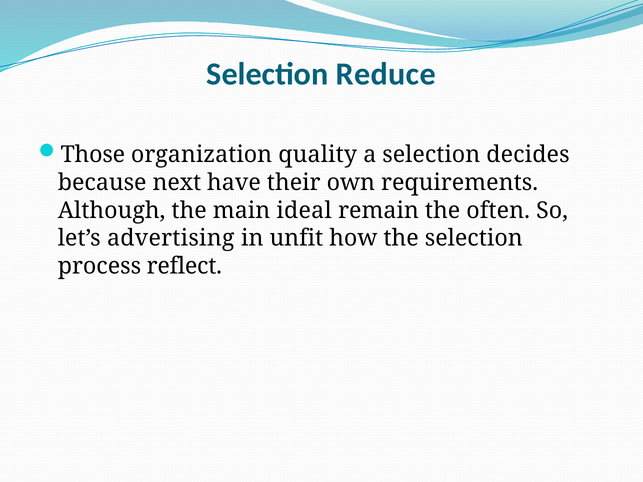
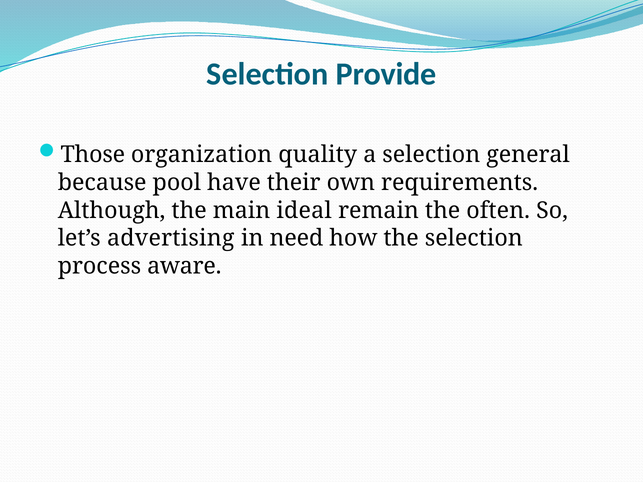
Reduce: Reduce -> Provide
decides: decides -> general
next: next -> pool
unfit: unfit -> need
reflect: reflect -> aware
